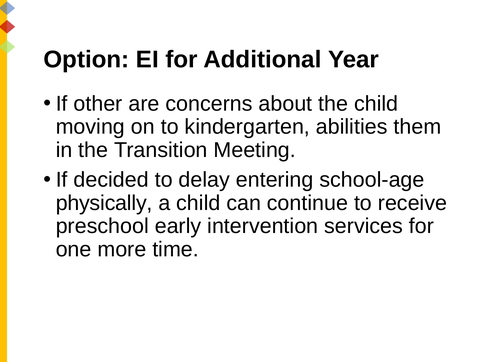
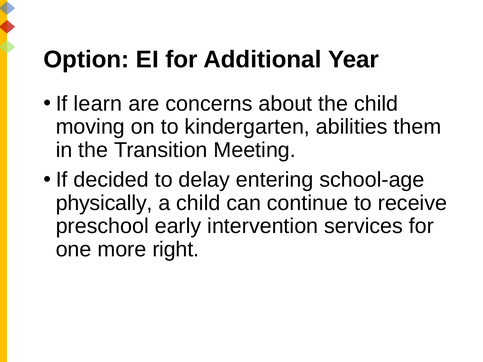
other: other -> learn
time: time -> right
